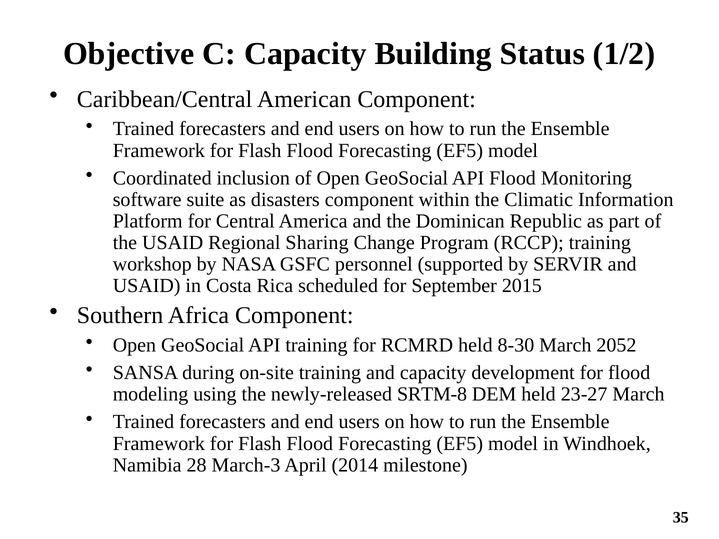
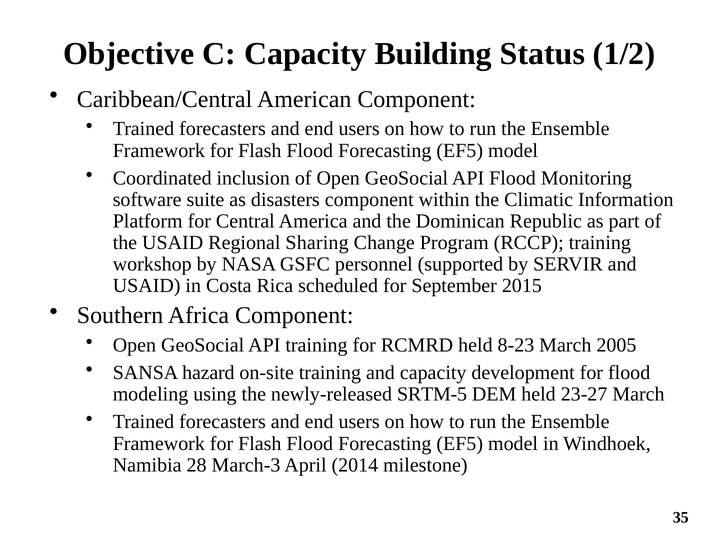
8-30: 8-30 -> 8-23
2052: 2052 -> 2005
during: during -> hazard
SRTM-8: SRTM-8 -> SRTM-5
